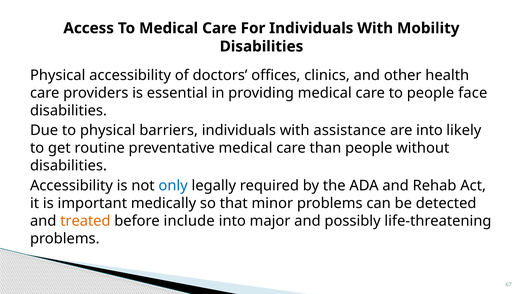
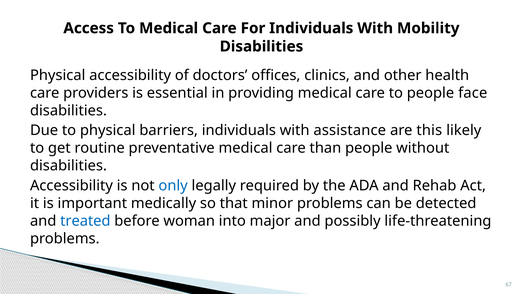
are into: into -> this
treated colour: orange -> blue
include: include -> woman
